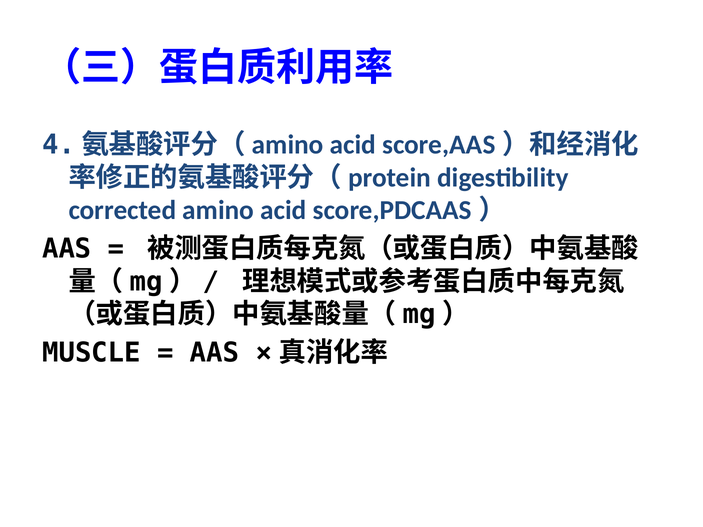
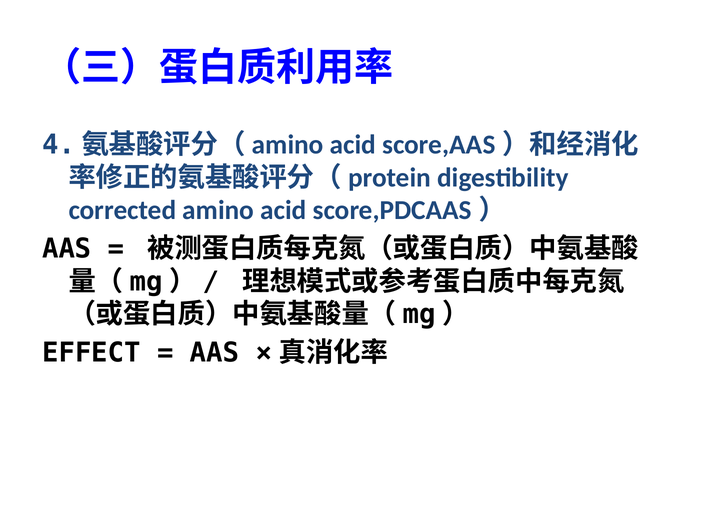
MUSCLE: MUSCLE -> EFFECT
